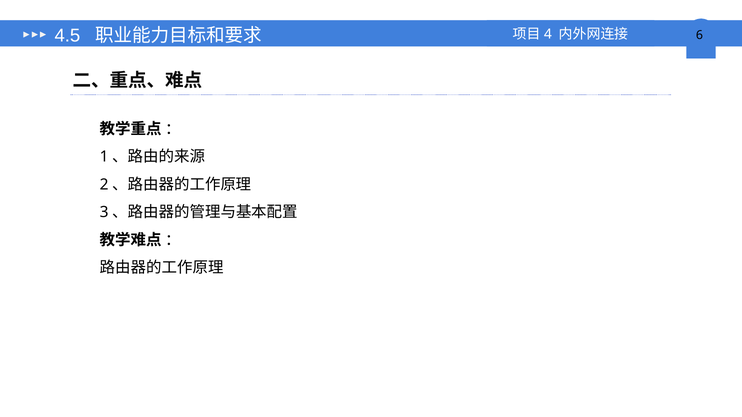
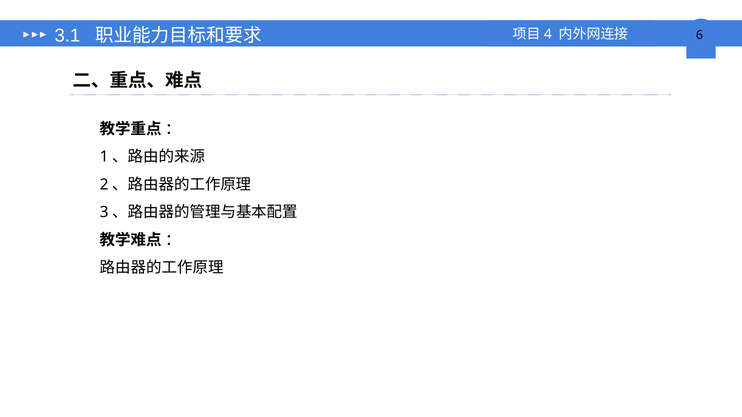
4.5: 4.5 -> 3.1
